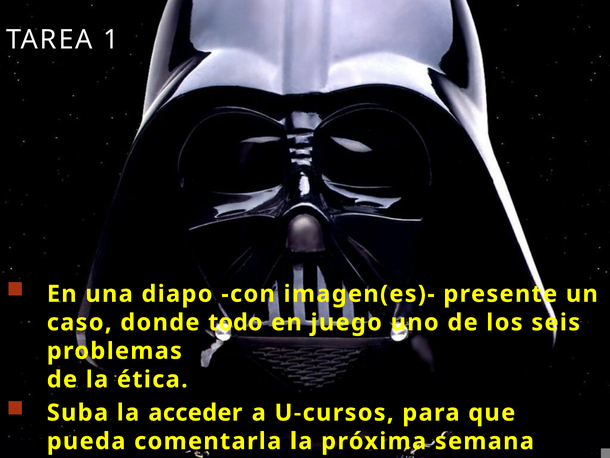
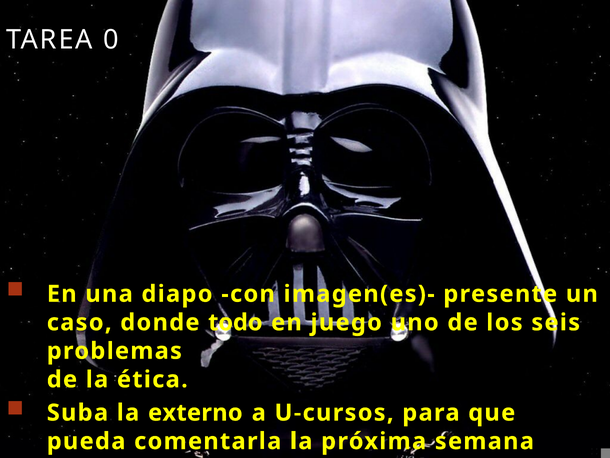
1: 1 -> 0
acceder: acceder -> externo
